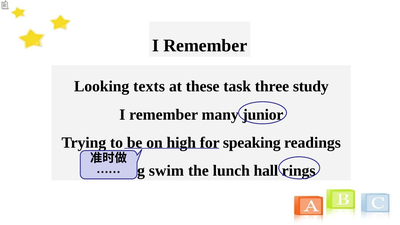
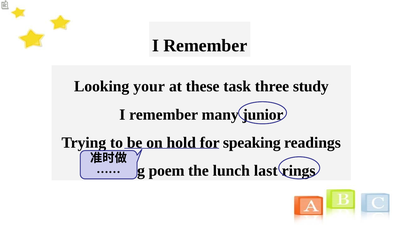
texts: texts -> your
high: high -> hold
swim: swim -> poem
hall: hall -> last
